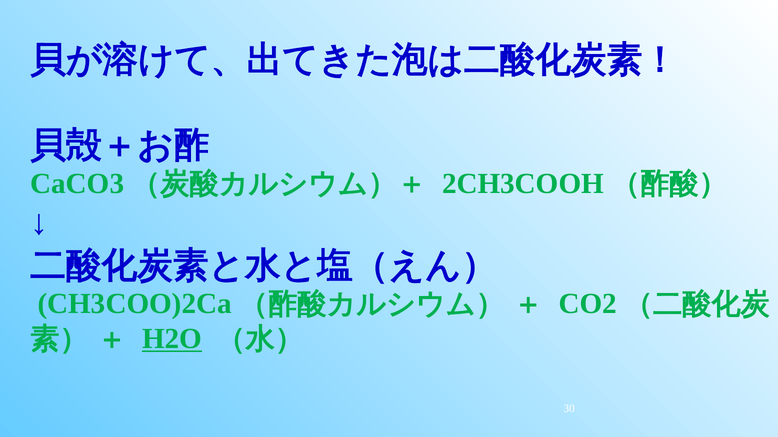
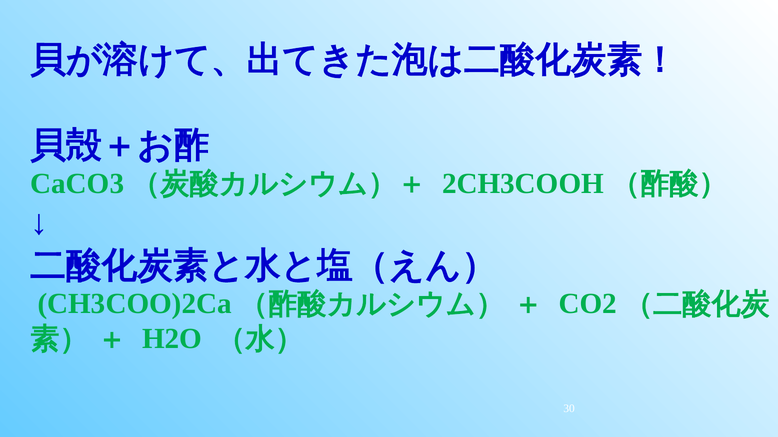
H2O underline: present -> none
